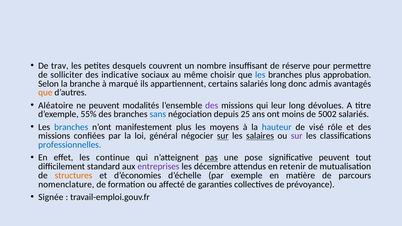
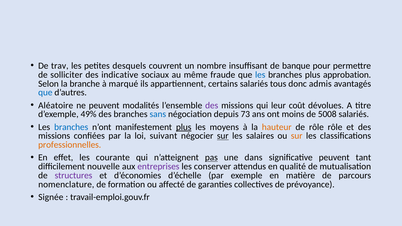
réserve: réserve -> banque
choisir: choisir -> fraude
salariés long: long -> tous
que at (45, 93) colour: orange -> blue
leur long: long -> coût
55%: 55% -> 49%
25: 25 -> 73
5002: 5002 -> 5008
plus at (184, 127) underline: none -> present
hauteur colour: blue -> orange
de visé: visé -> rôle
général: général -> suivant
salaires underline: present -> none
sur at (297, 136) colour: purple -> orange
professionnelles colour: blue -> orange
continue: continue -> courante
pose: pose -> dans
tout: tout -> tant
standard: standard -> nouvelle
décembre: décembre -> conserver
retenir: retenir -> qualité
structures colour: orange -> purple
